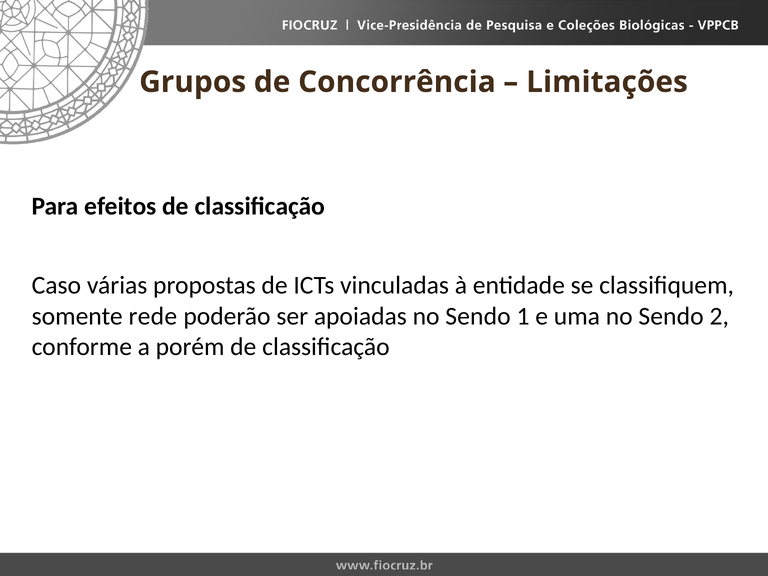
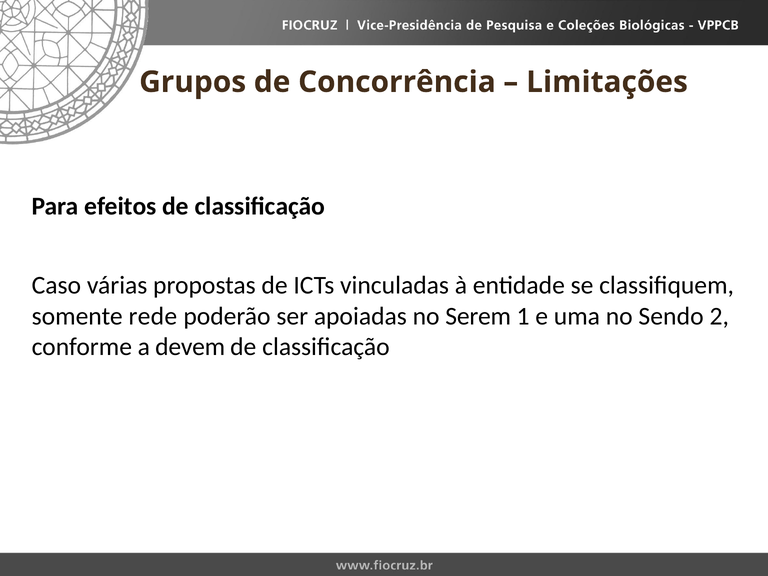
apoiadas no Sendo: Sendo -> Serem
porém: porém -> devem
